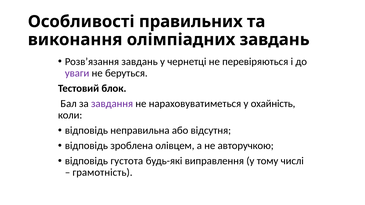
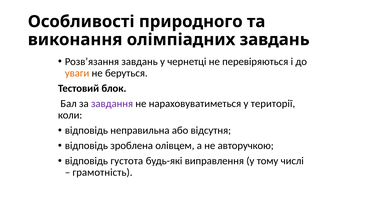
правильних: правильних -> природного
уваги colour: purple -> orange
охайність: охайність -> території
